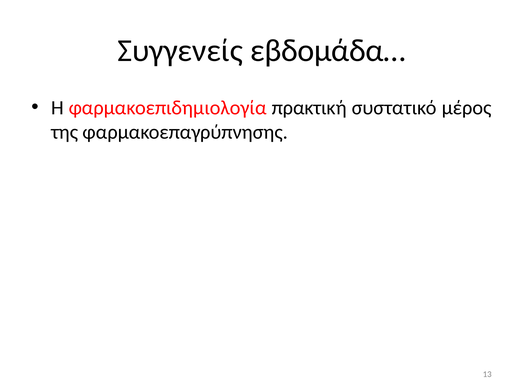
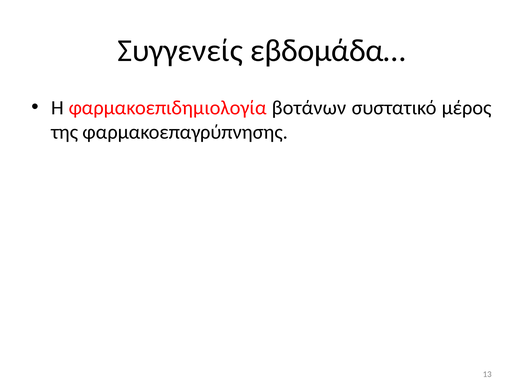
πρακτική: πρακτική -> βοτάνων
